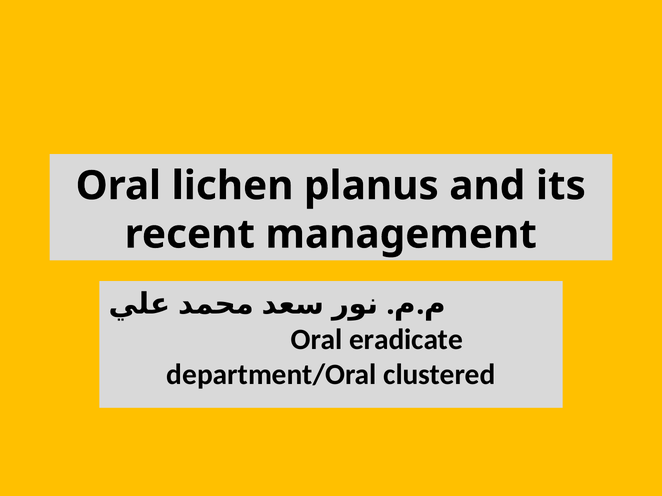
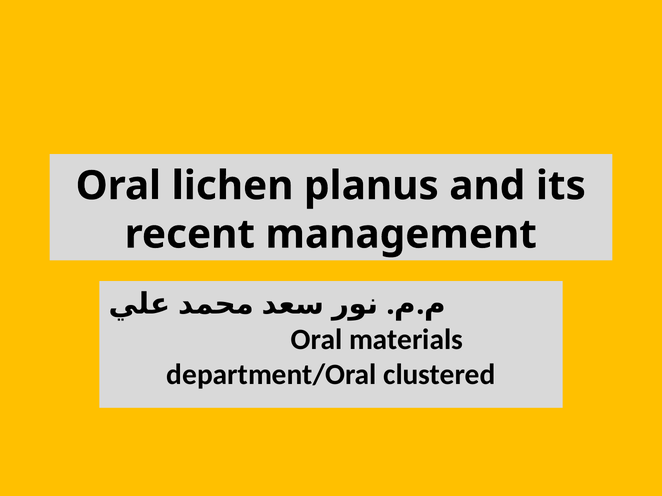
eradicate: eradicate -> materials
